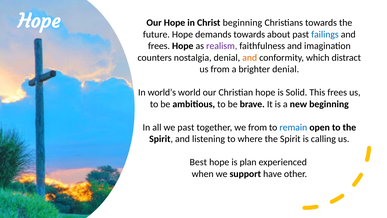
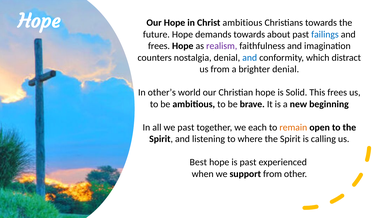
Christ beginning: beginning -> ambitious
and at (250, 58) colour: orange -> blue
world’s: world’s -> other’s
we from: from -> each
remain colour: blue -> orange
is plan: plan -> past
support have: have -> from
